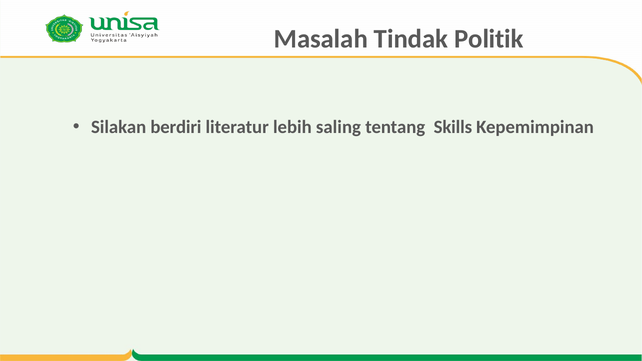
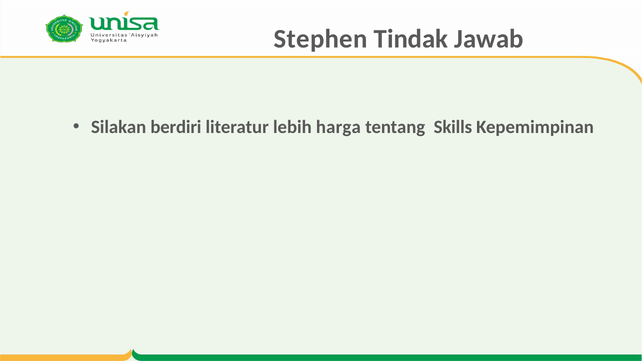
Masalah: Masalah -> Stephen
Politik: Politik -> Jawab
saling: saling -> harga
